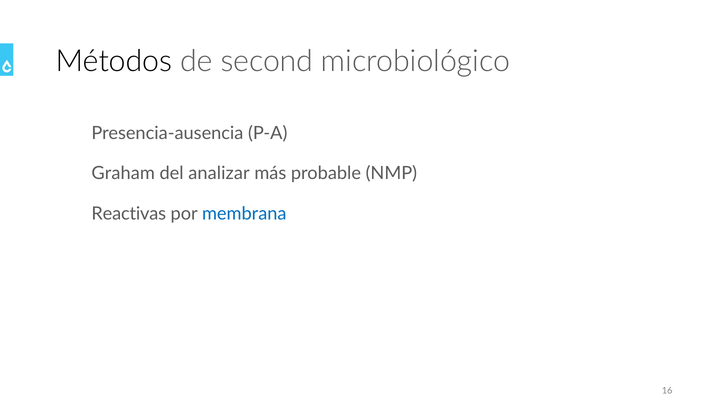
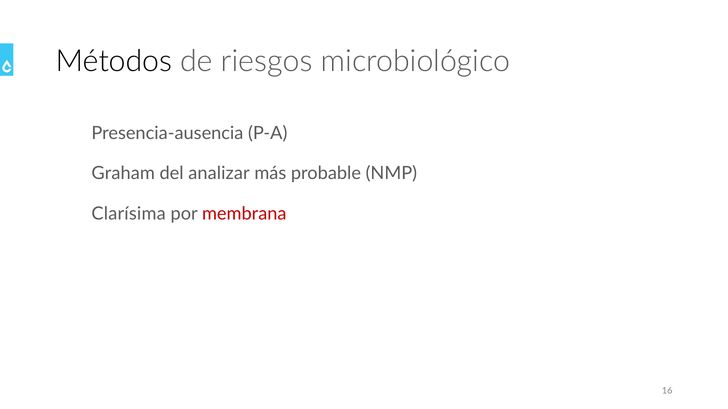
second: second -> riesgos
Reactivas: Reactivas -> Clarísima
membrana colour: blue -> red
